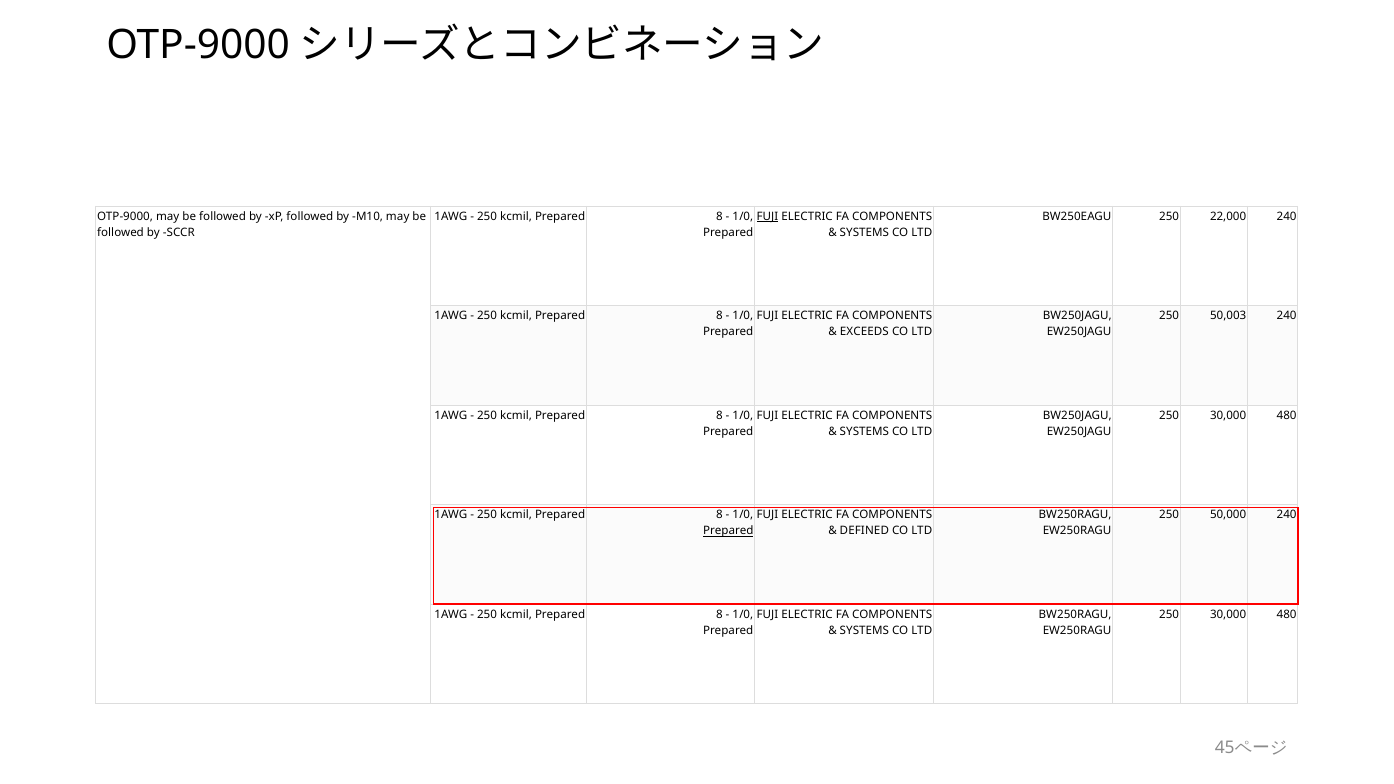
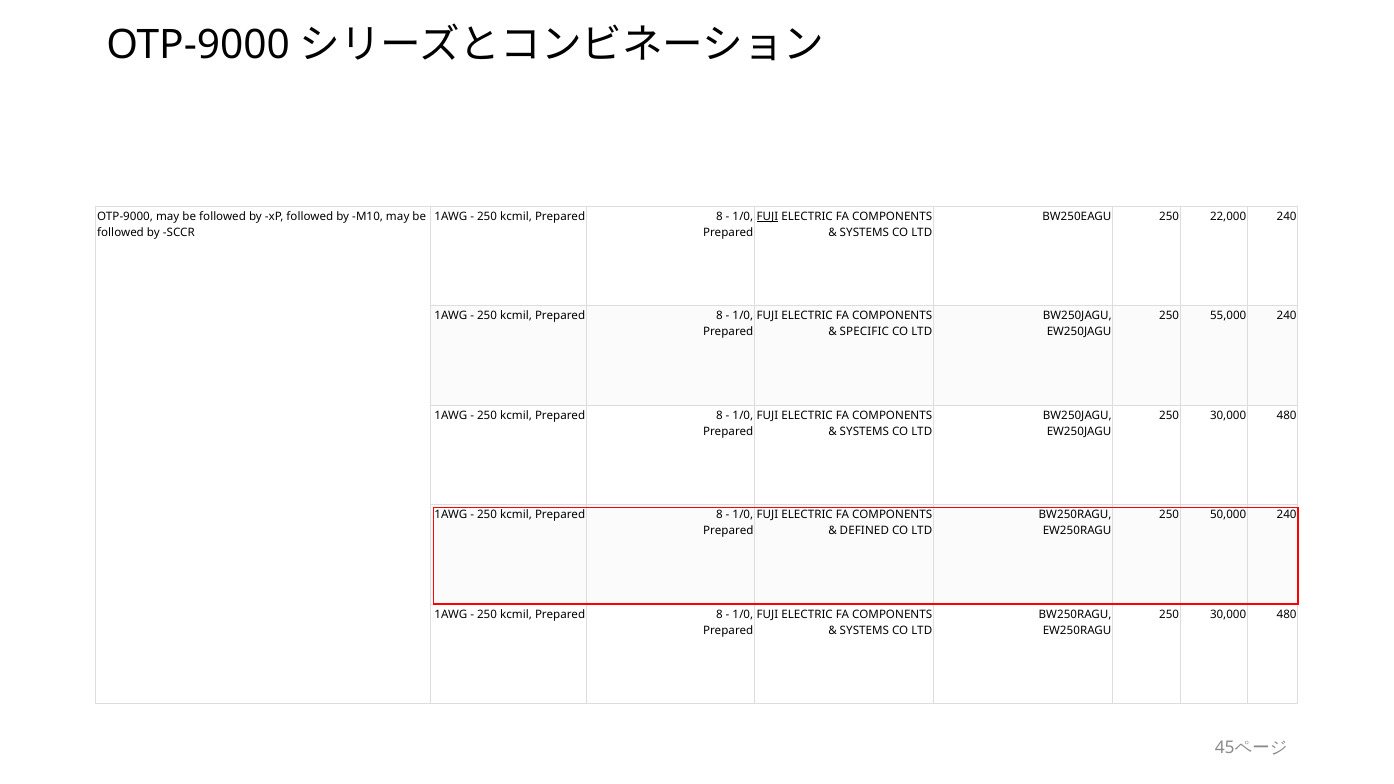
50,003: 50,003 -> 55,000
EXCEEDS: EXCEEDS -> SPECIFIC
Prepared at (728, 531) underline: present -> none
